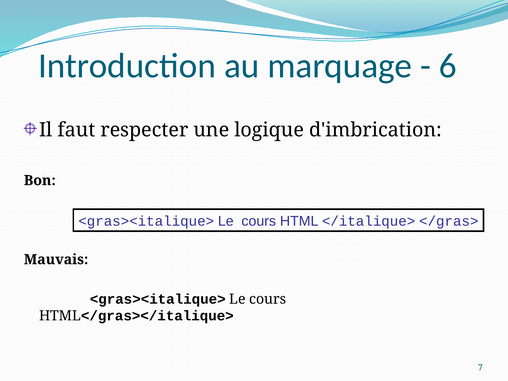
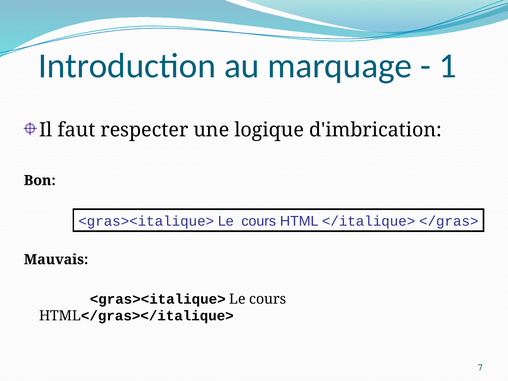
6: 6 -> 1
